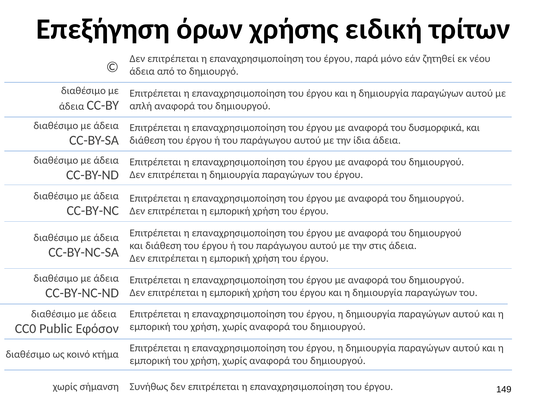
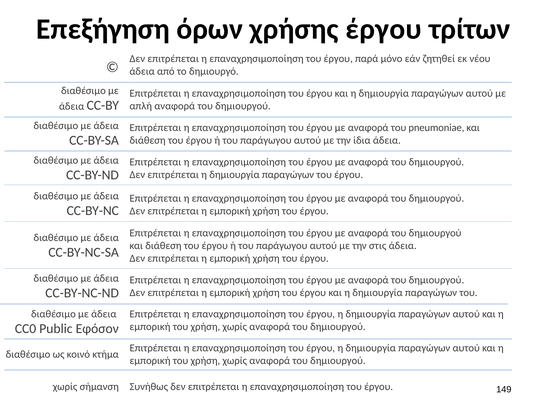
χρήσης ειδική: ειδική -> έργου
δυσμορφικά: δυσμορφικά -> pneumoniae
